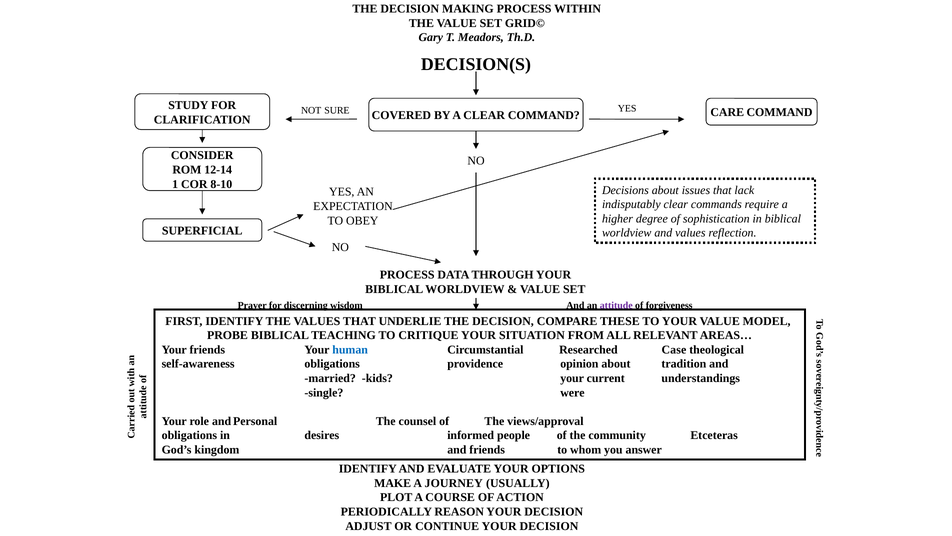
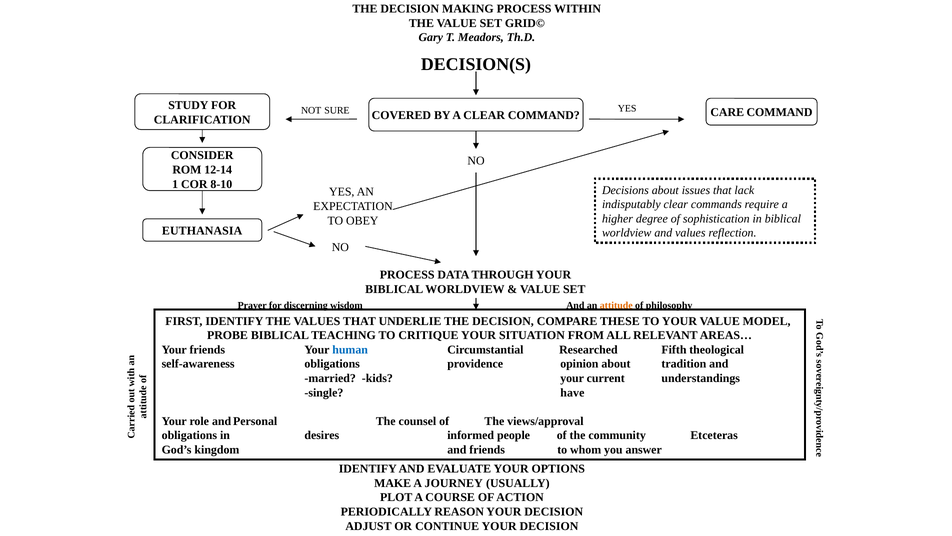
SUPERFICIAL: SUPERFICIAL -> EUTHANASIA
attitude colour: purple -> orange
forgiveness: forgiveness -> philosophy
Case: Case -> Fifth
were: were -> have
